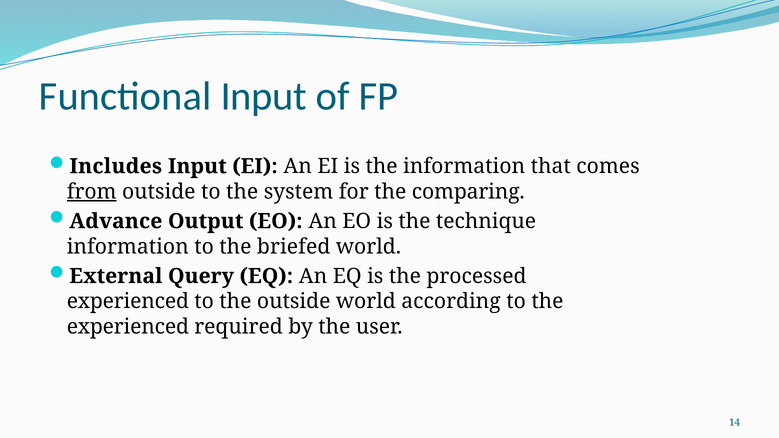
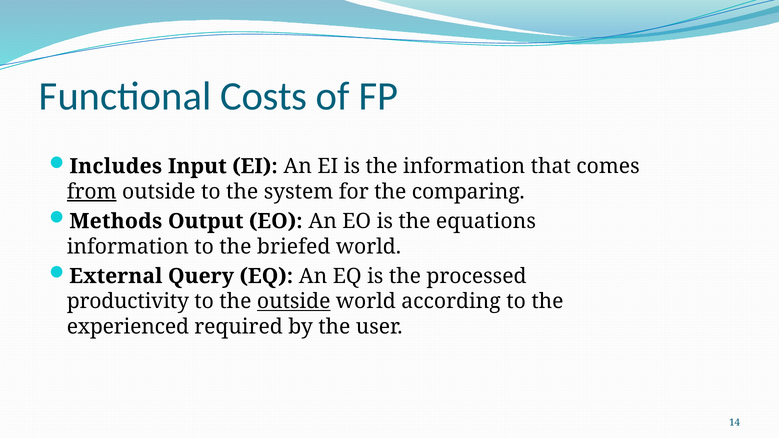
Functional Input: Input -> Costs
Advance: Advance -> Methods
technique: technique -> equations
experienced at (128, 302): experienced -> productivity
outside at (294, 302) underline: none -> present
